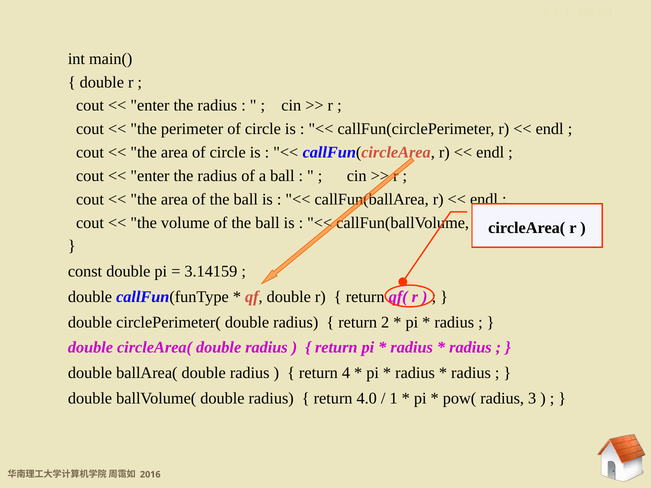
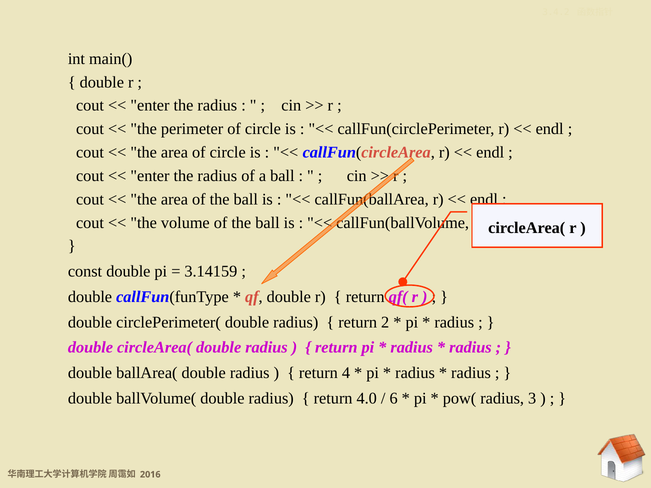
1: 1 -> 6
